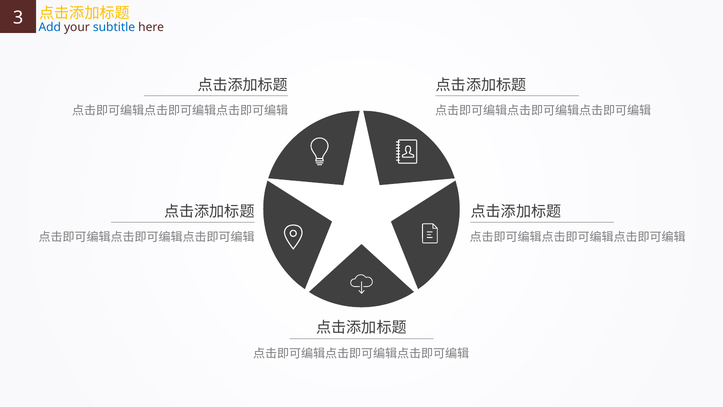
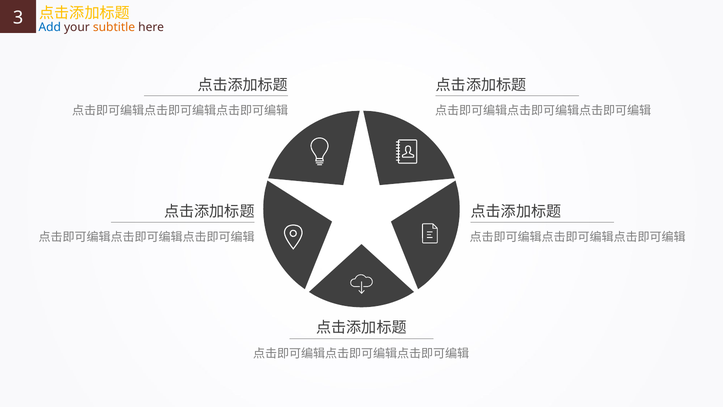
subtitle colour: blue -> orange
